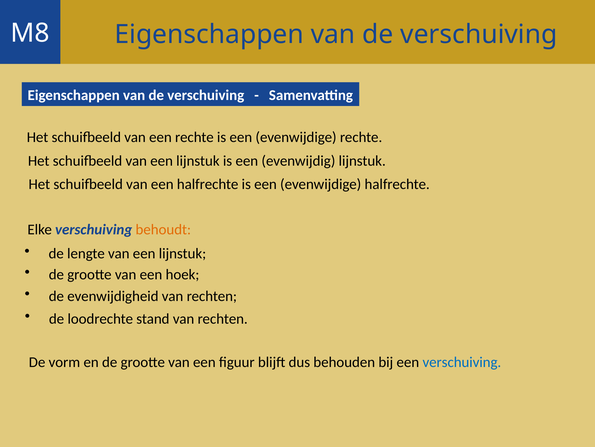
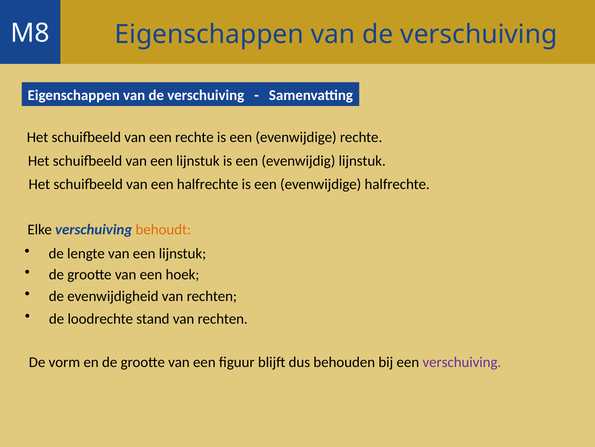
verschuiving at (462, 362) colour: blue -> purple
